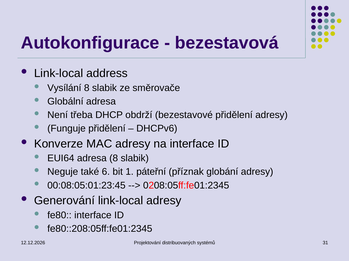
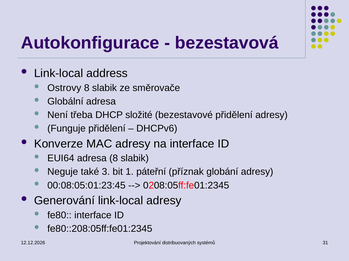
Vysílání: Vysílání -> Ostrovy
obdrží: obdrží -> složité
6: 6 -> 3
